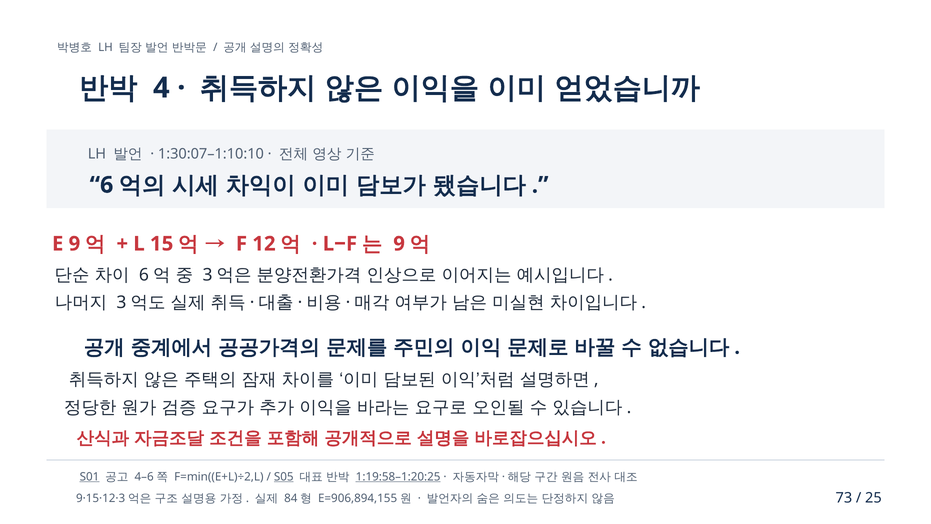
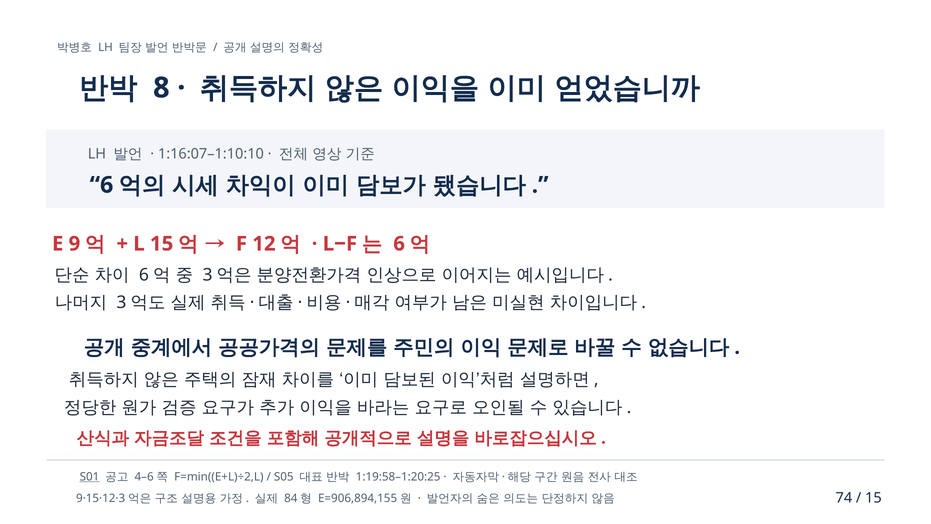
4: 4 -> 8
1:30:07–1:10:10: 1:30:07–1:10:10 -> 1:16:07–1:10:10
9 at (399, 244): 9 -> 6
S05 underline: present -> none
1:19:58–1:20:25 underline: present -> none
73: 73 -> 74
25 at (873, 498): 25 -> 15
